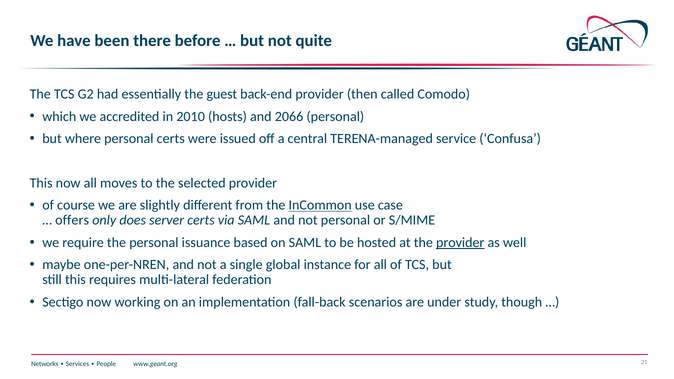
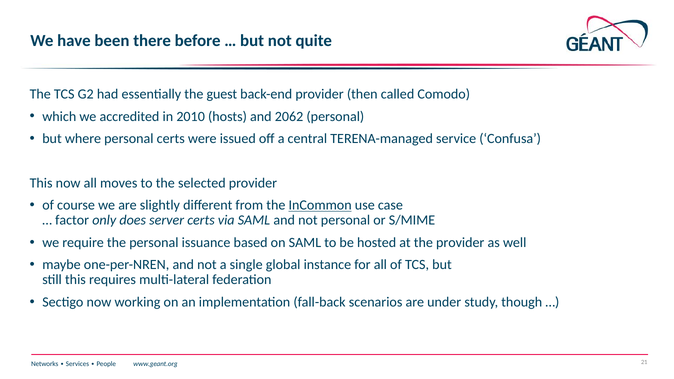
2066: 2066 -> 2062
offers: offers -> factor
provider at (460, 243) underline: present -> none
